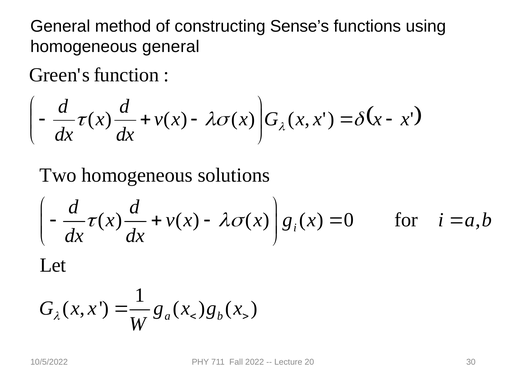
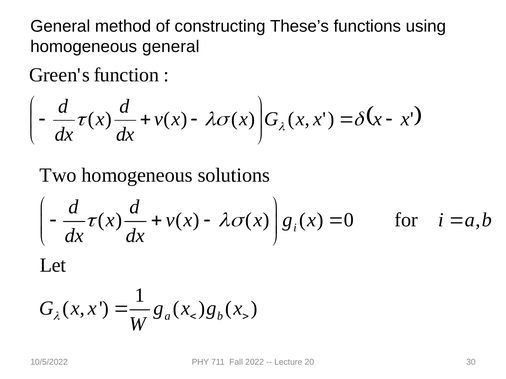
Sense’s: Sense’s -> These’s
